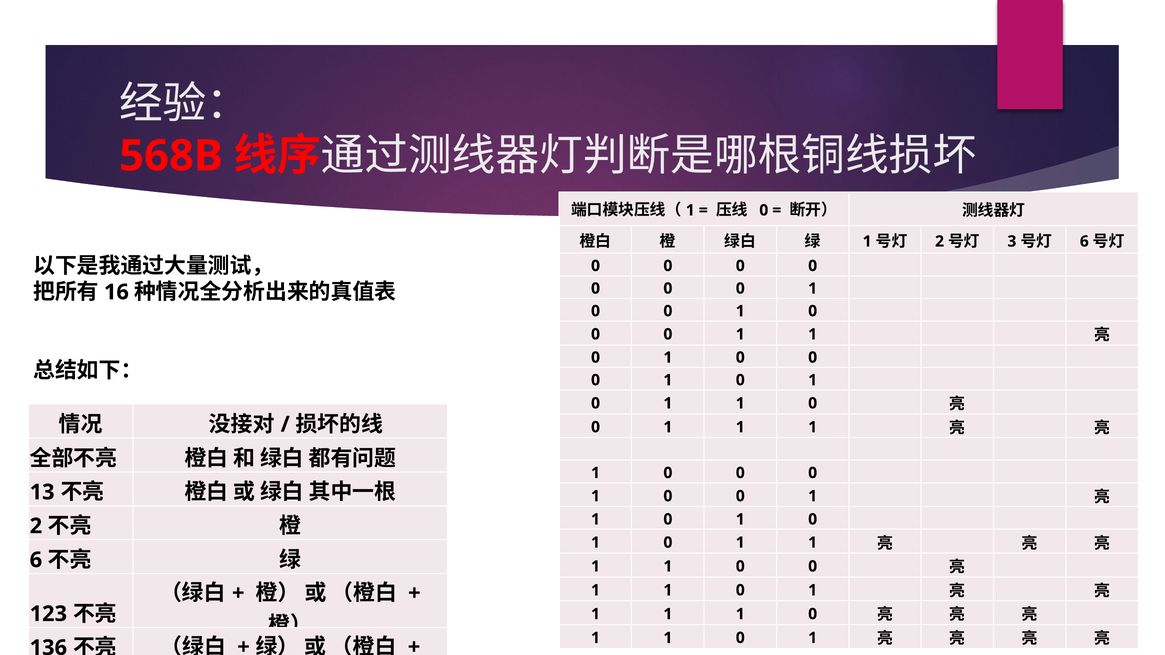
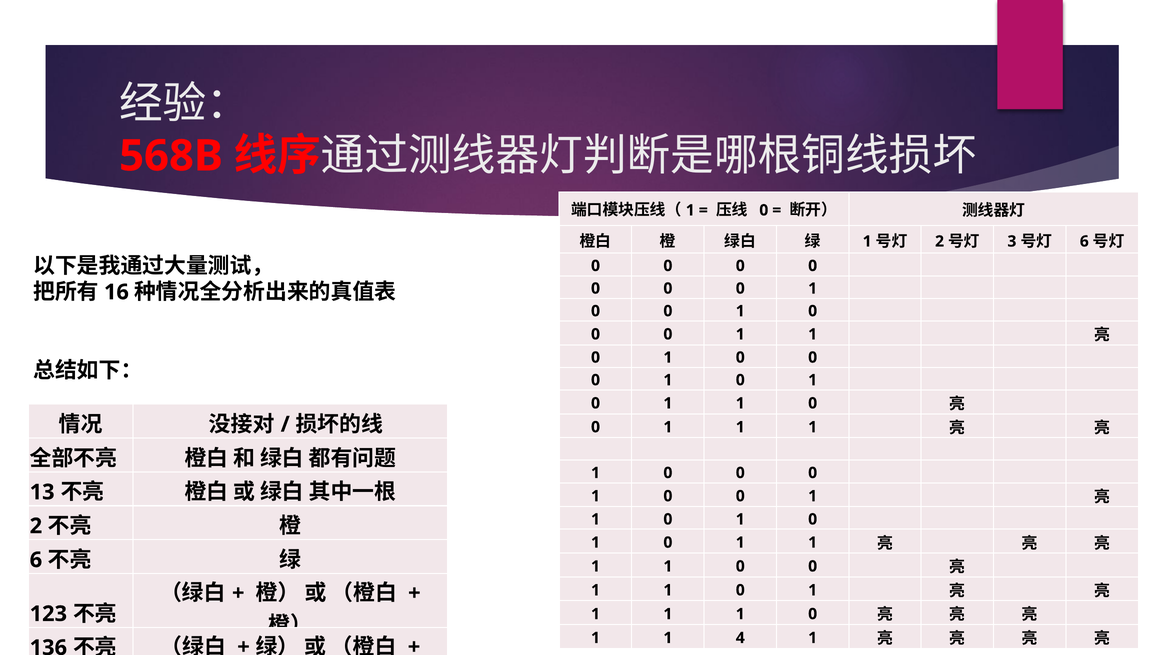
0 at (740, 638): 0 -> 4
